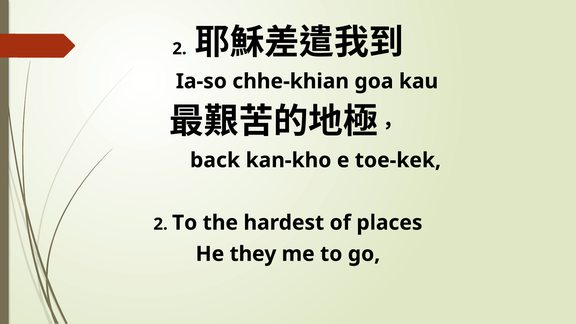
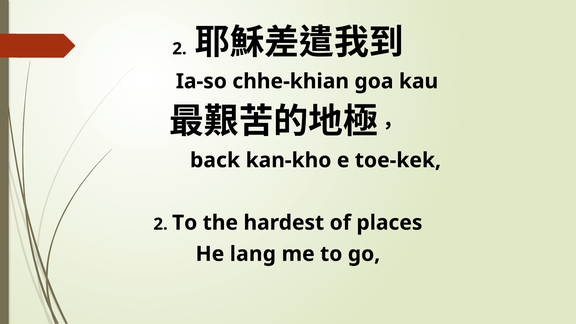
they: they -> lang
